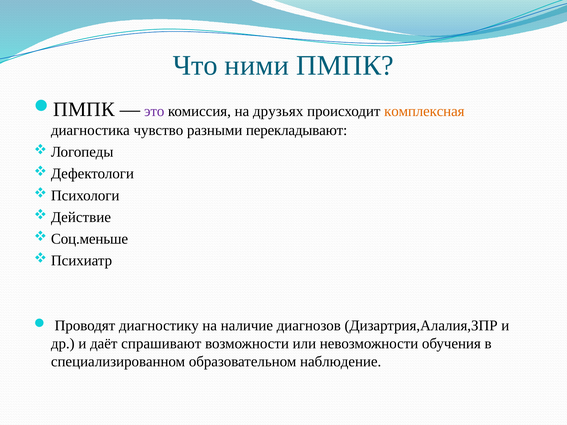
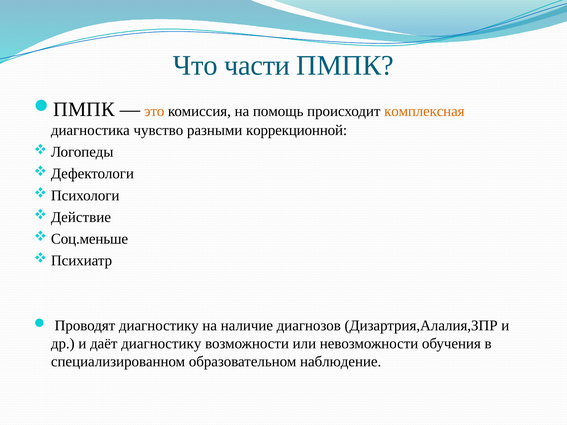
ними: ними -> части
это colour: purple -> orange
друзьях: друзьях -> помощь
перекладывают: перекладывают -> коррекционной
даёт спрашивают: спрашивают -> диагностику
